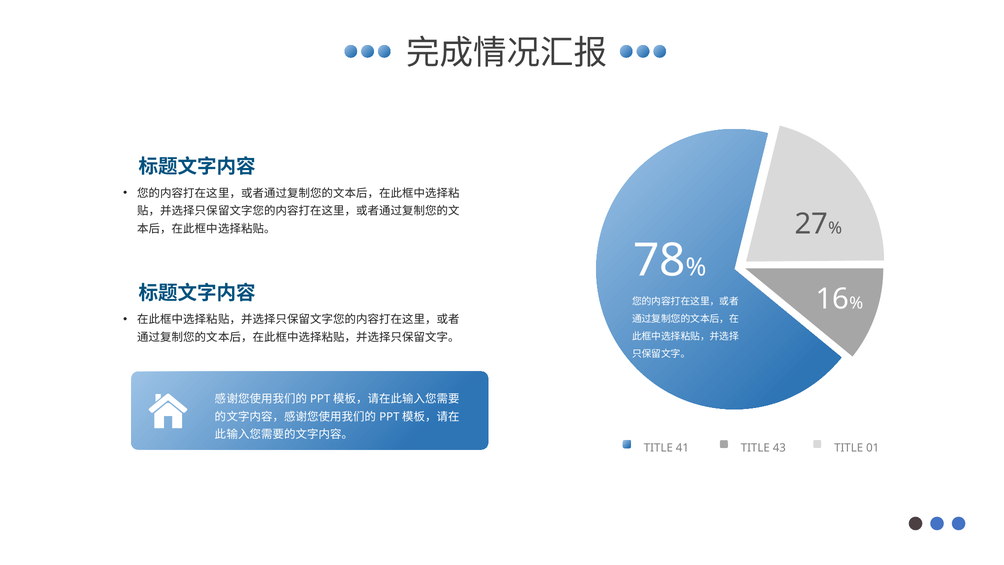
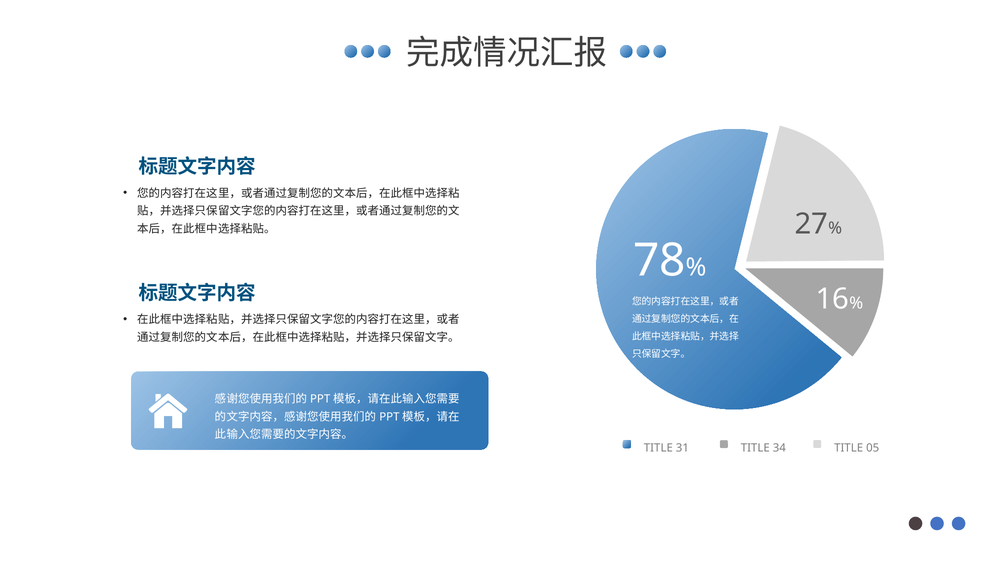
41: 41 -> 31
43: 43 -> 34
01: 01 -> 05
